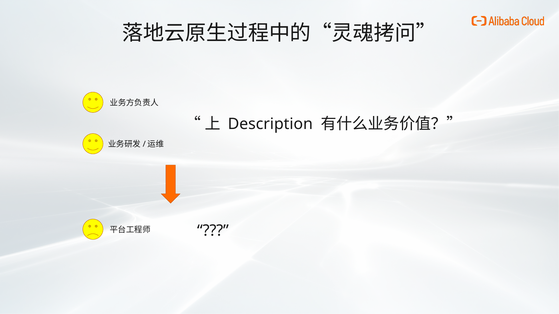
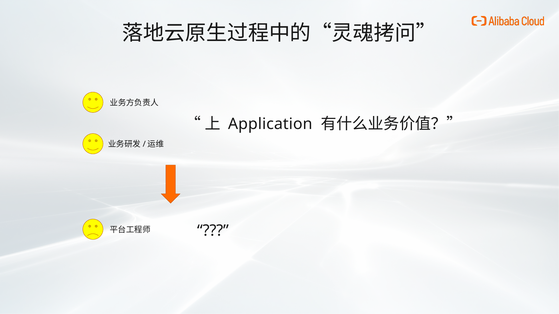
Description: Description -> Application
